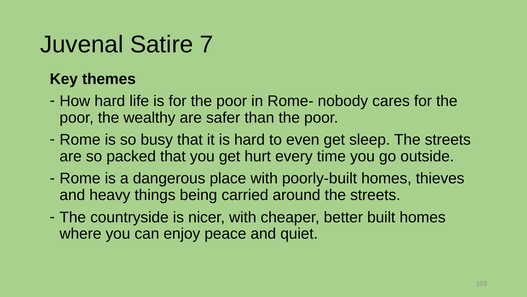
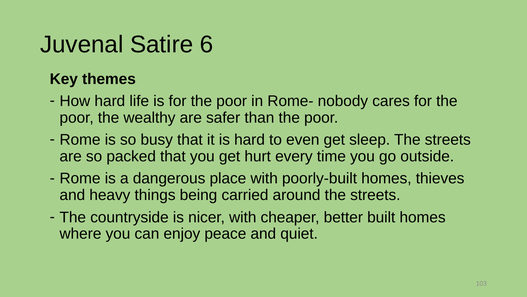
7: 7 -> 6
